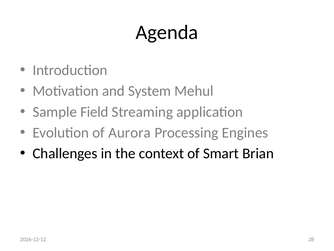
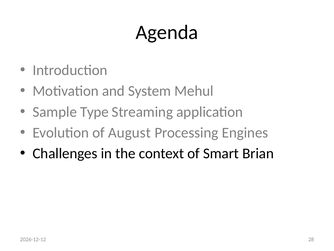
Field: Field -> Type
Aurora: Aurora -> August
